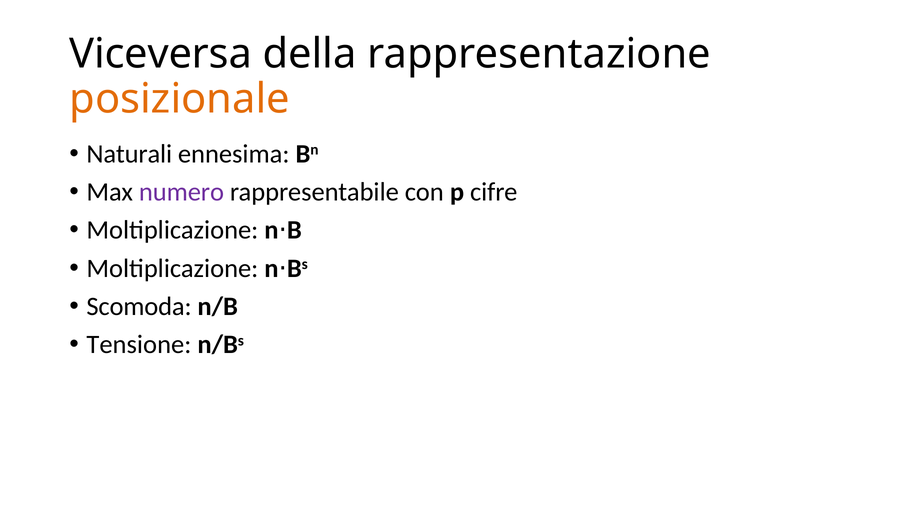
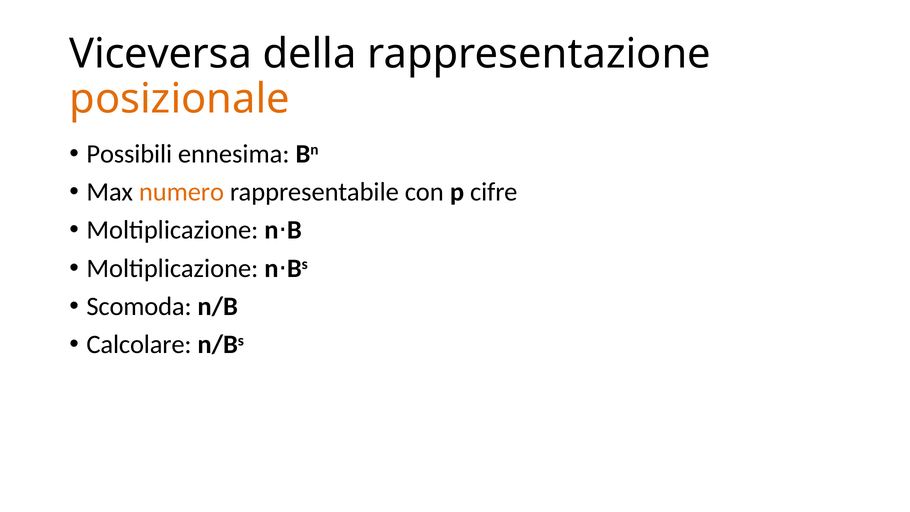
Naturali: Naturali -> Possibili
numero colour: purple -> orange
Tensione: Tensione -> Calcolare
